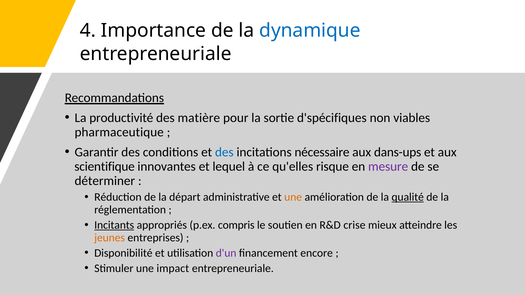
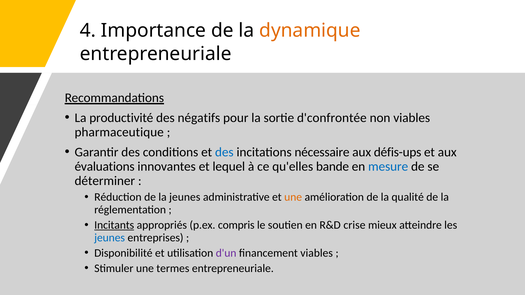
dynamique colour: blue -> orange
matière: matière -> négatifs
d'spécifiques: d'spécifiques -> d'confrontée
dans-ups: dans-ups -> défis-ups
scientifique: scientifique -> évaluations
risque: risque -> bande
mesure colour: purple -> blue
la départ: départ -> jeunes
qualité underline: present -> none
jeunes at (110, 238) colour: orange -> blue
financement encore: encore -> viables
impact: impact -> termes
